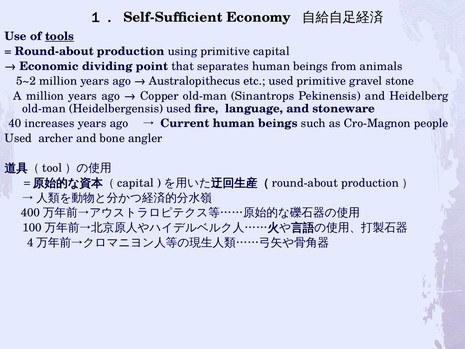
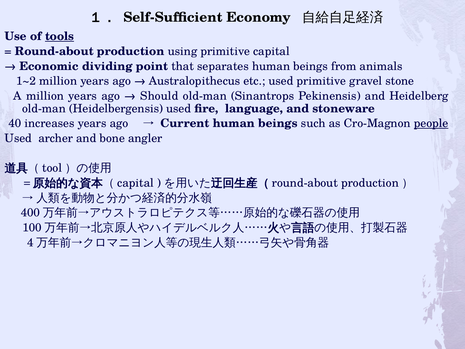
5~2: 5~2 -> 1~2
Copper: Copper -> Should
people underline: none -> present
